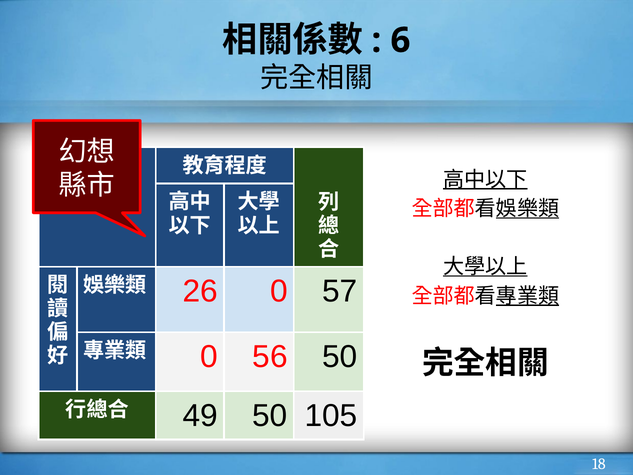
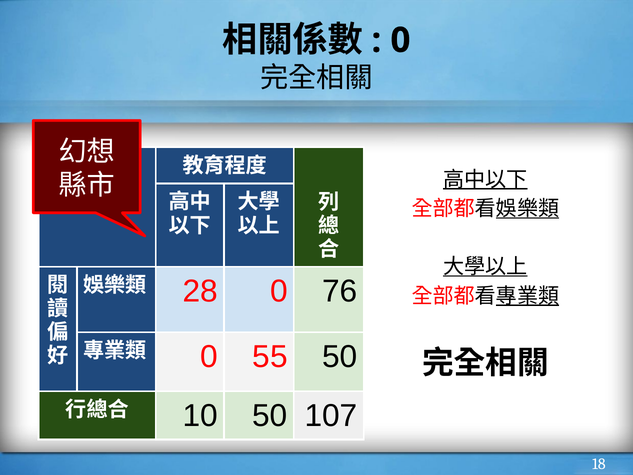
6 at (400, 40): 6 -> 0
26: 26 -> 28
57: 57 -> 76
56: 56 -> 55
49: 49 -> 10
105: 105 -> 107
